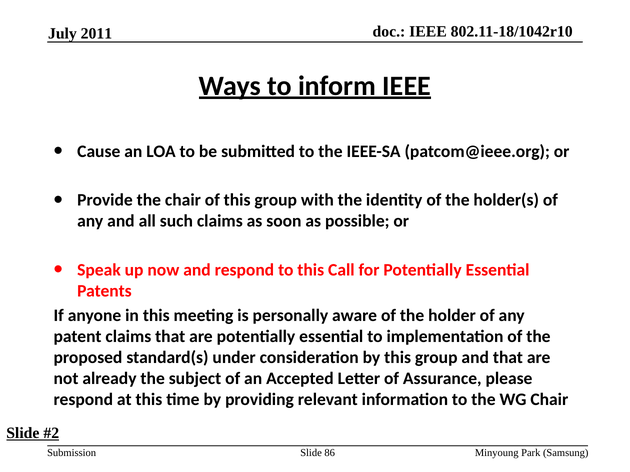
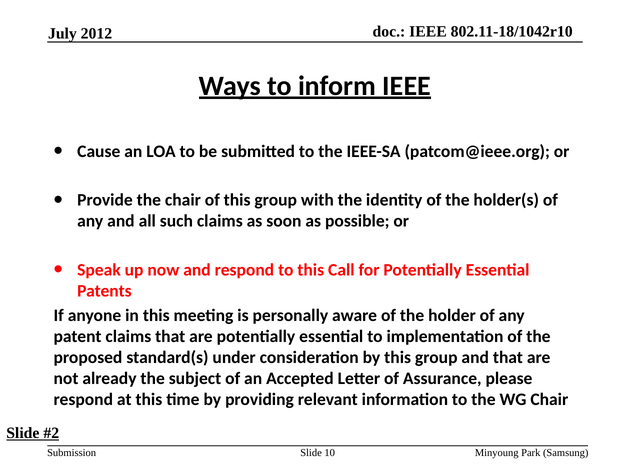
2011: 2011 -> 2012
86: 86 -> 10
